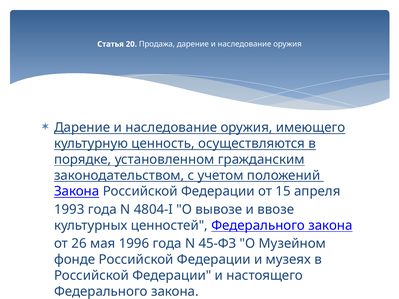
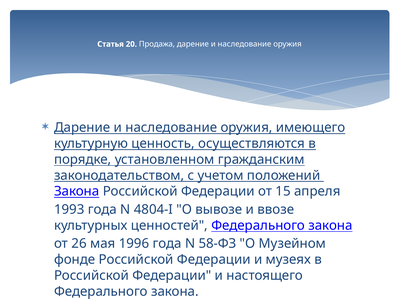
45-ФЗ: 45-ФЗ -> 58-ФЗ
